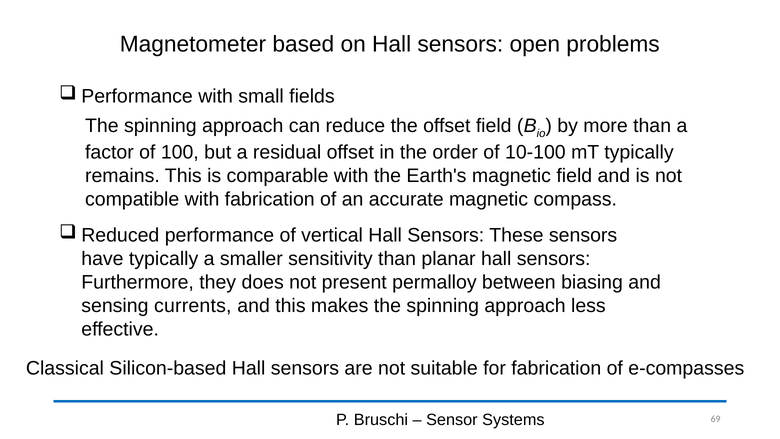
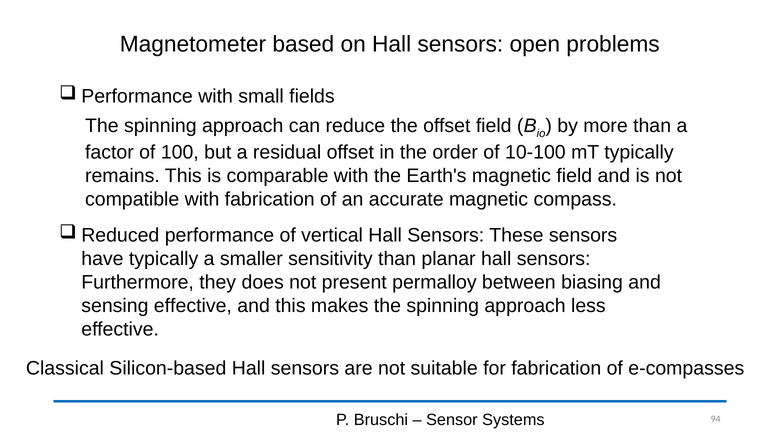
sensing currents: currents -> effective
69: 69 -> 94
